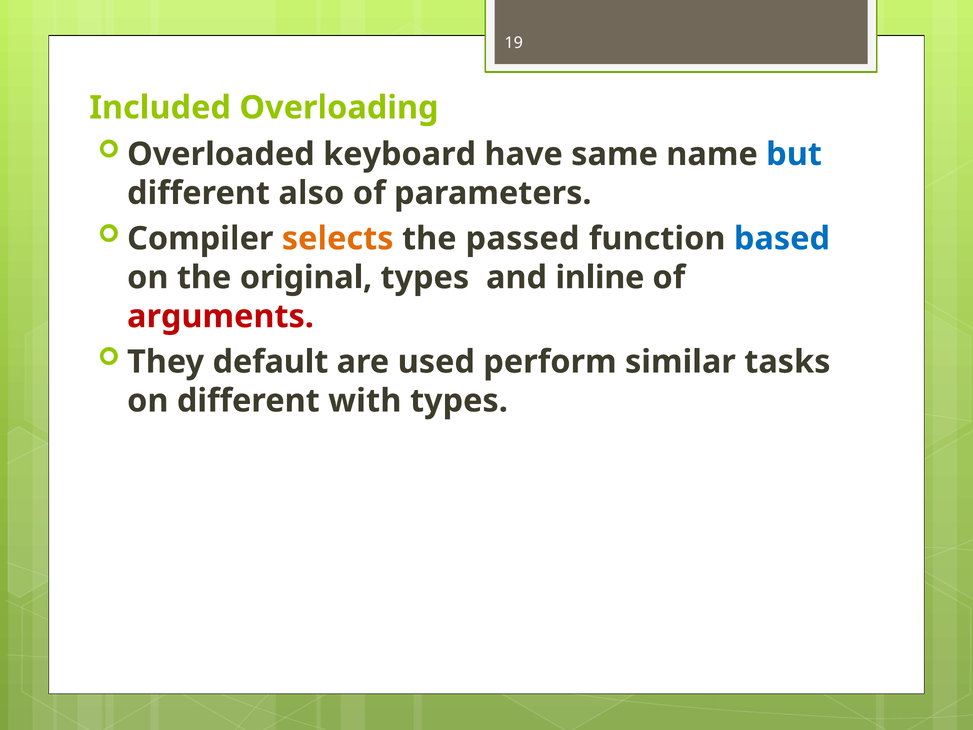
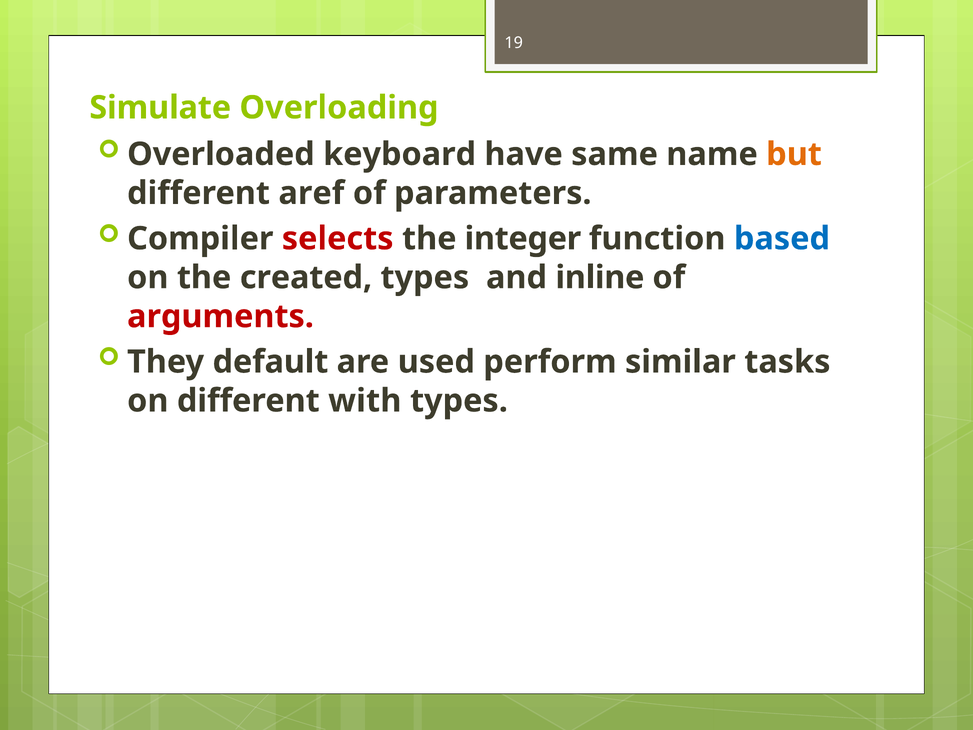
Included: Included -> Simulate
but colour: blue -> orange
also: also -> aref
selects colour: orange -> red
passed: passed -> integer
original: original -> created
